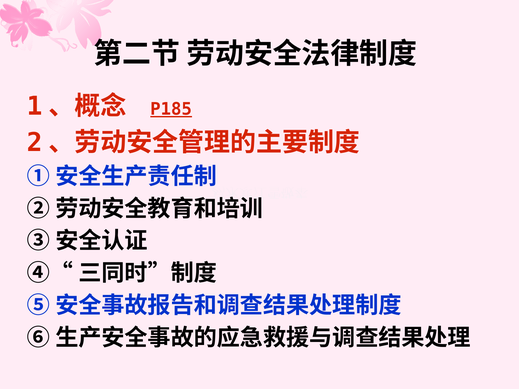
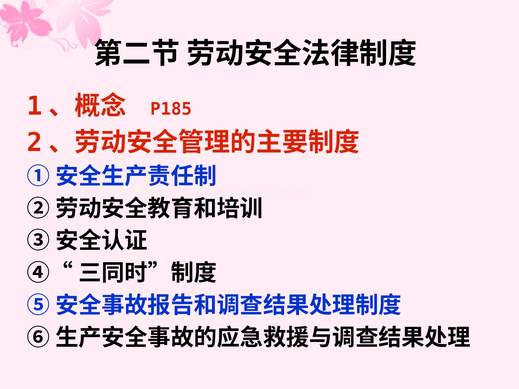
P185 underline: present -> none
